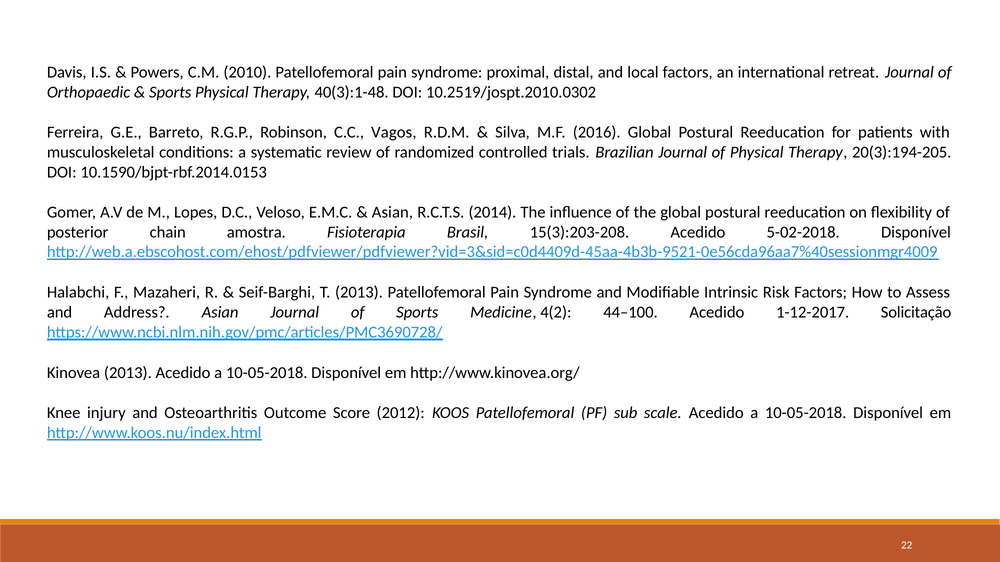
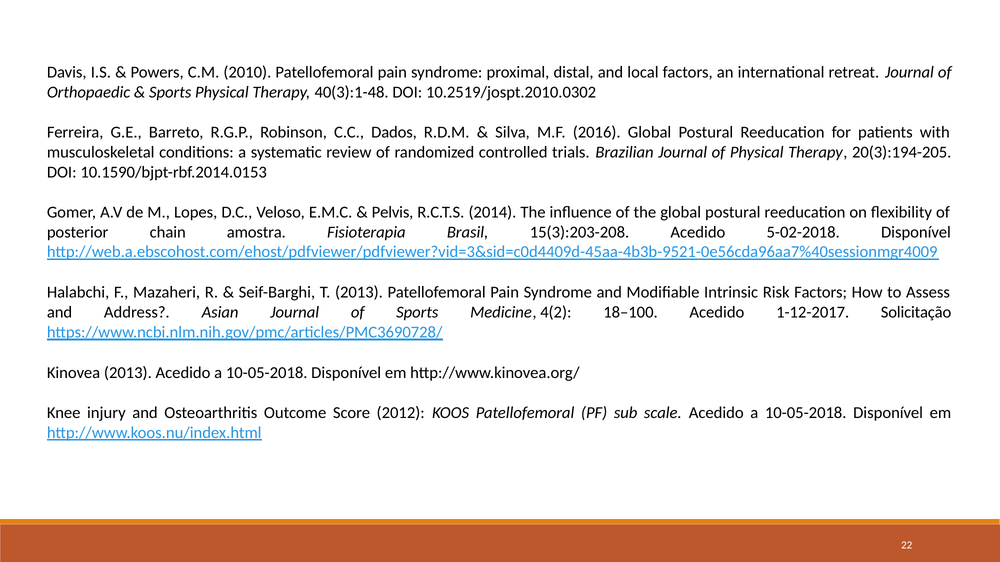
Vagos: Vagos -> Dados
Asian at (392, 212): Asian -> Pelvis
44–100: 44–100 -> 18–100
